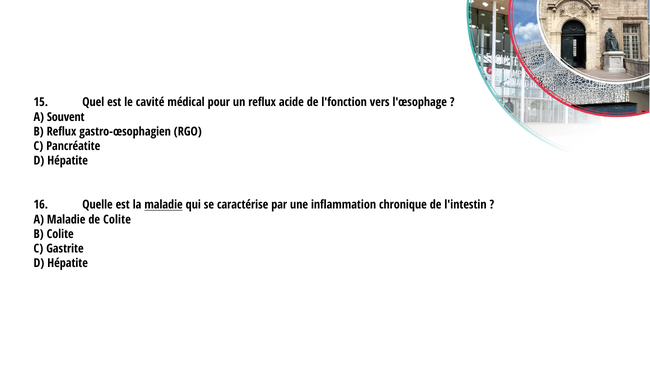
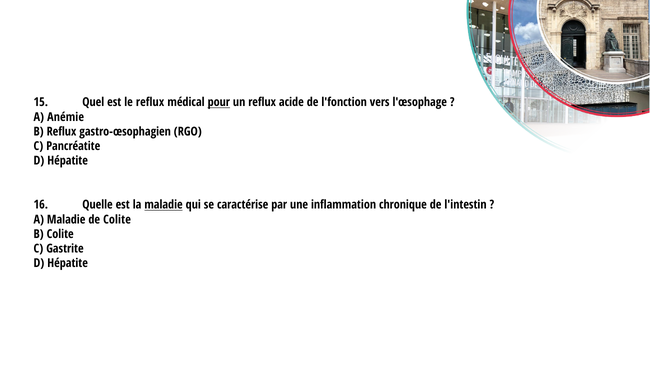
le cavité: cavité -> reflux
pour underline: none -> present
Souvent: Souvent -> Anémie
